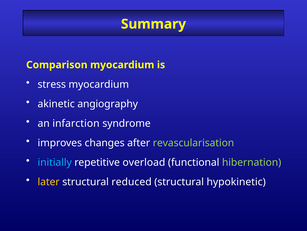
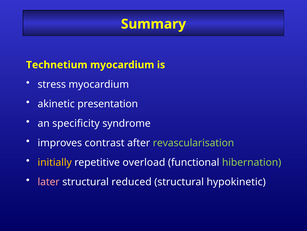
Comparison: Comparison -> Technetium
angiography: angiography -> presentation
infarction: infarction -> specificity
changes: changes -> contrast
initially colour: light blue -> yellow
later colour: yellow -> pink
